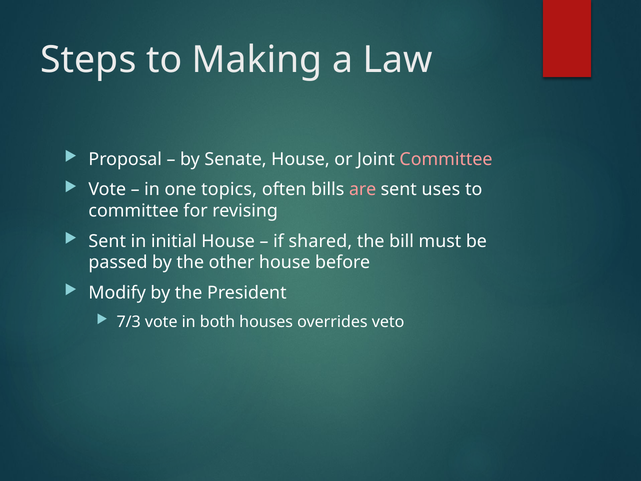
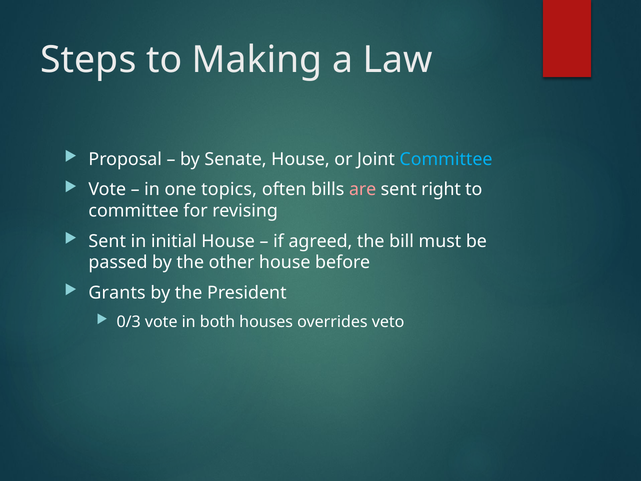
Committee at (446, 159) colour: pink -> light blue
uses: uses -> right
shared: shared -> agreed
Modify: Modify -> Grants
7/3: 7/3 -> 0/3
